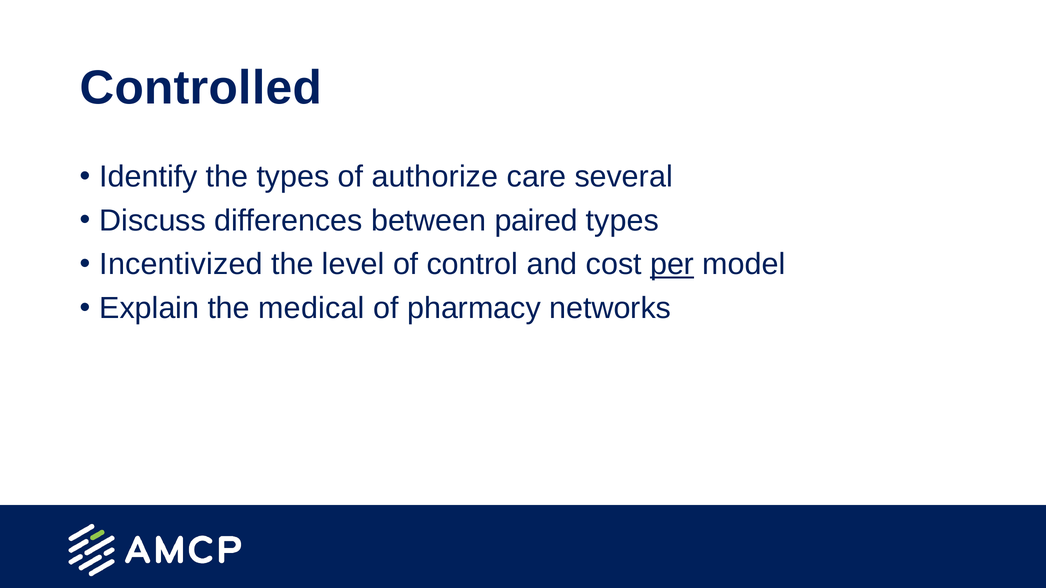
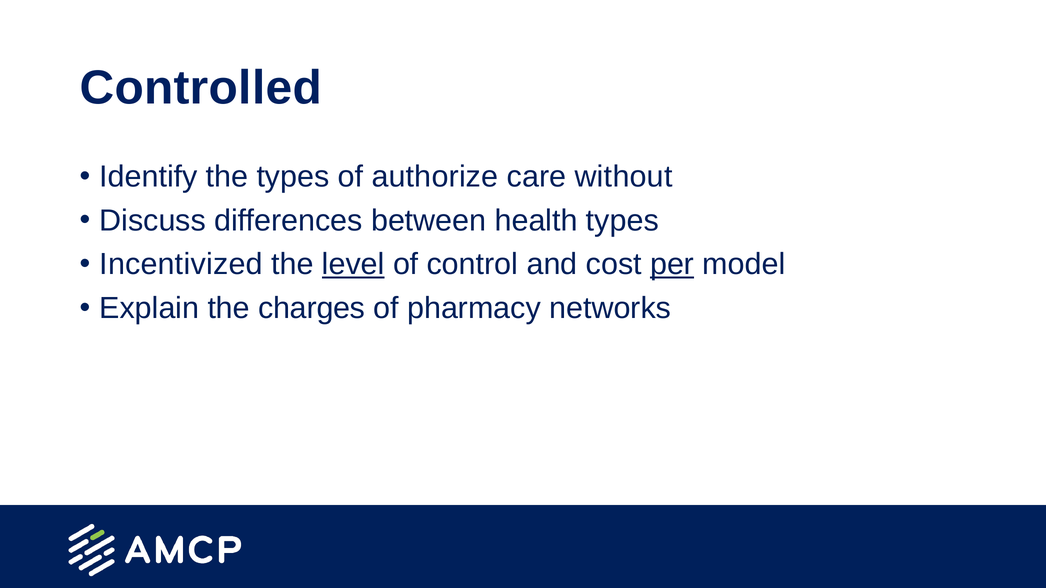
several: several -> without
paired: paired -> health
level underline: none -> present
medical: medical -> charges
